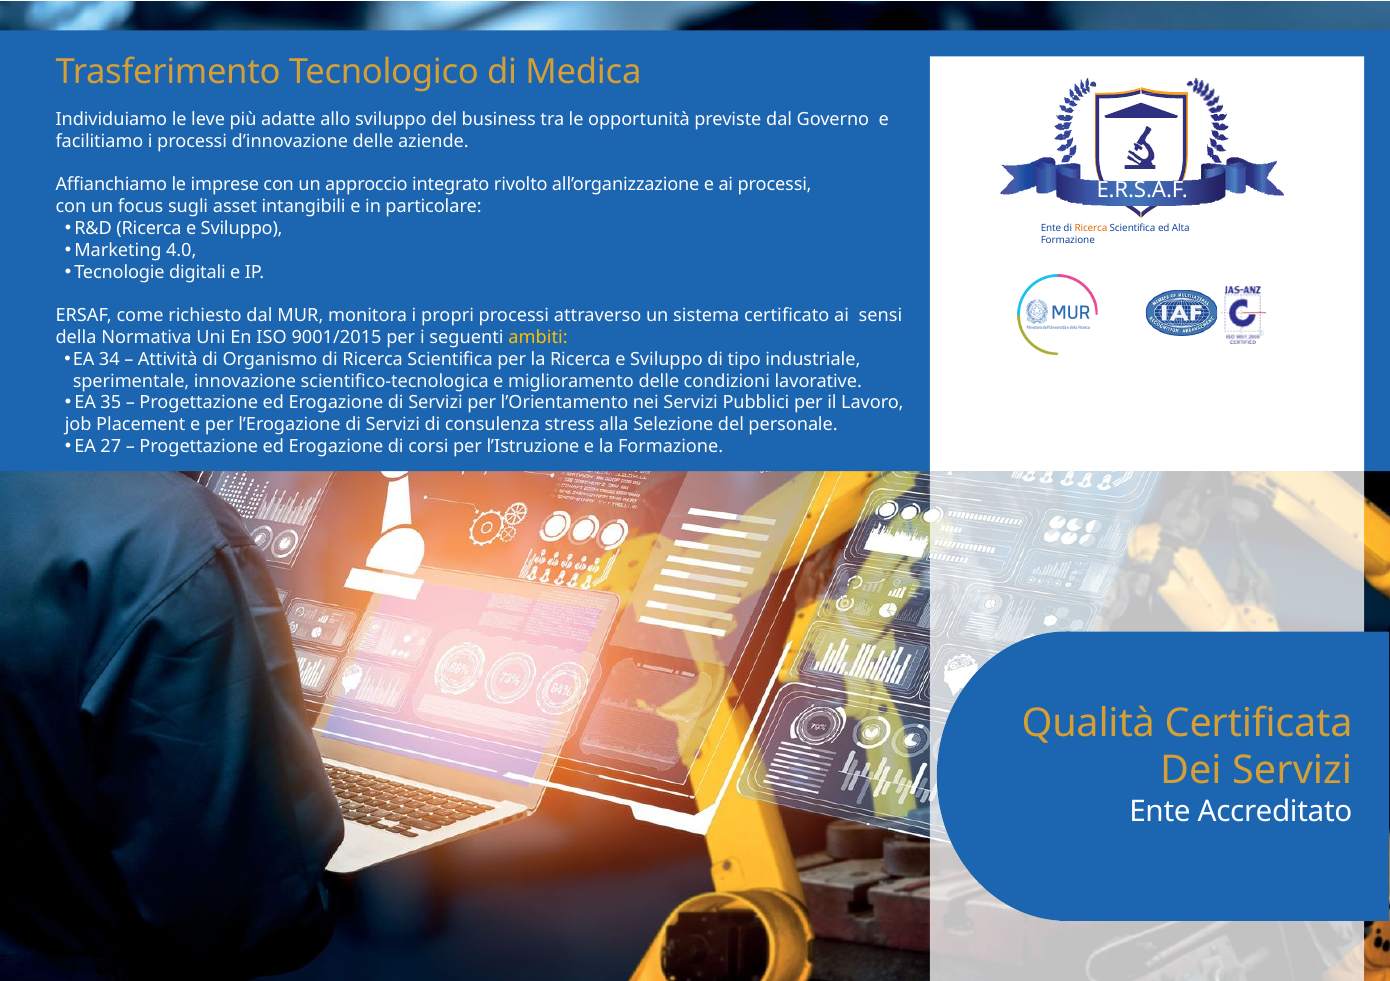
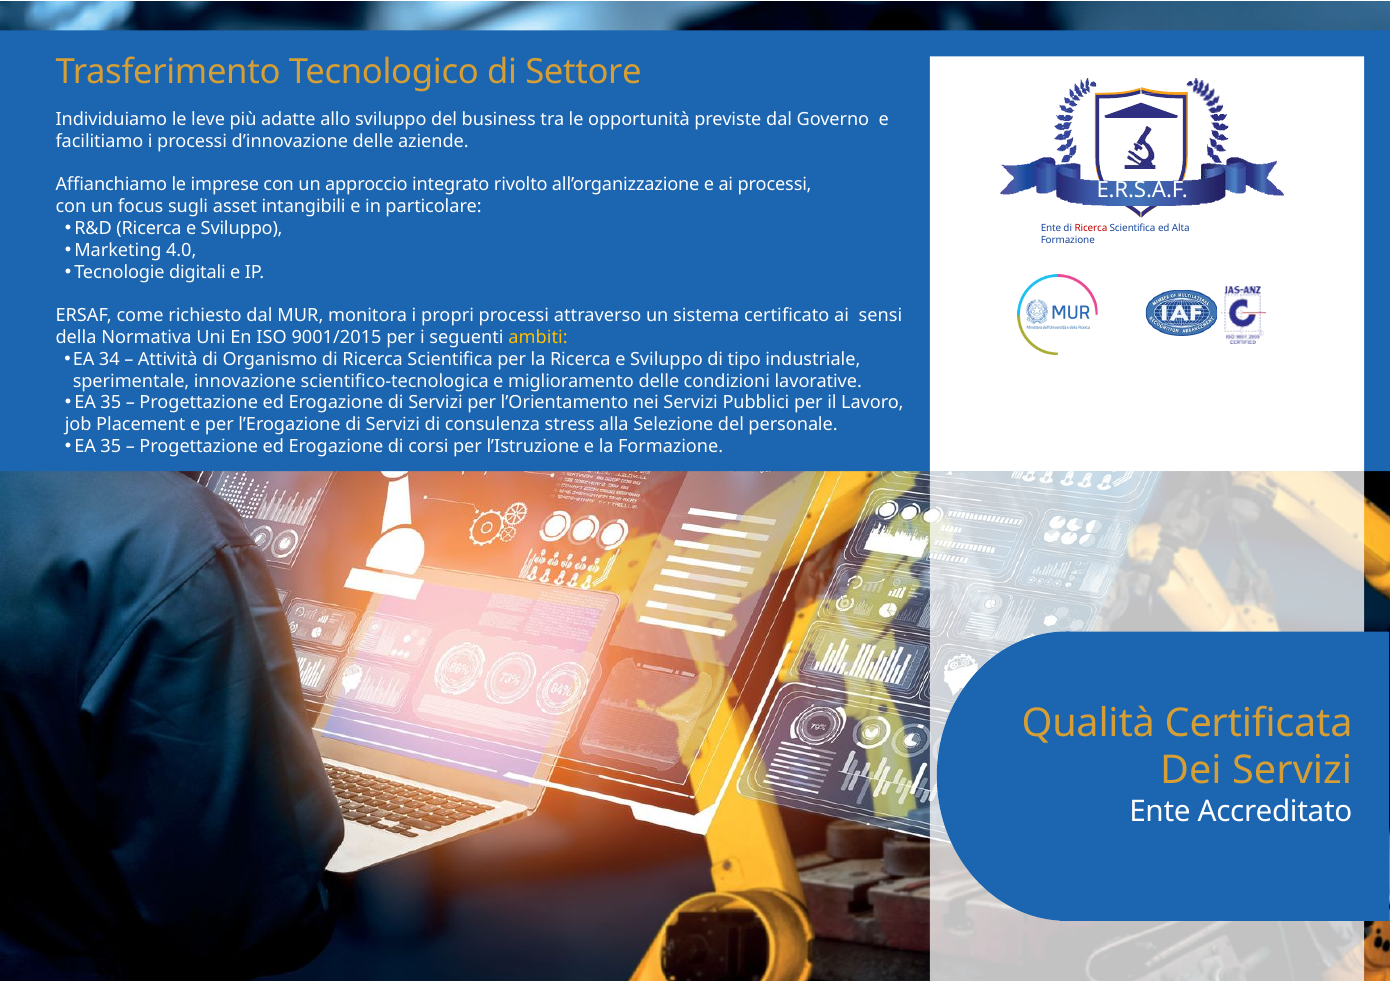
Medica: Medica -> Settore
Ricerca at (1091, 228) colour: orange -> red
27 at (111, 446): 27 -> 35
